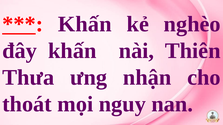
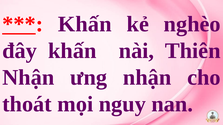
Thưa at (28, 78): Thưa -> Nhận
